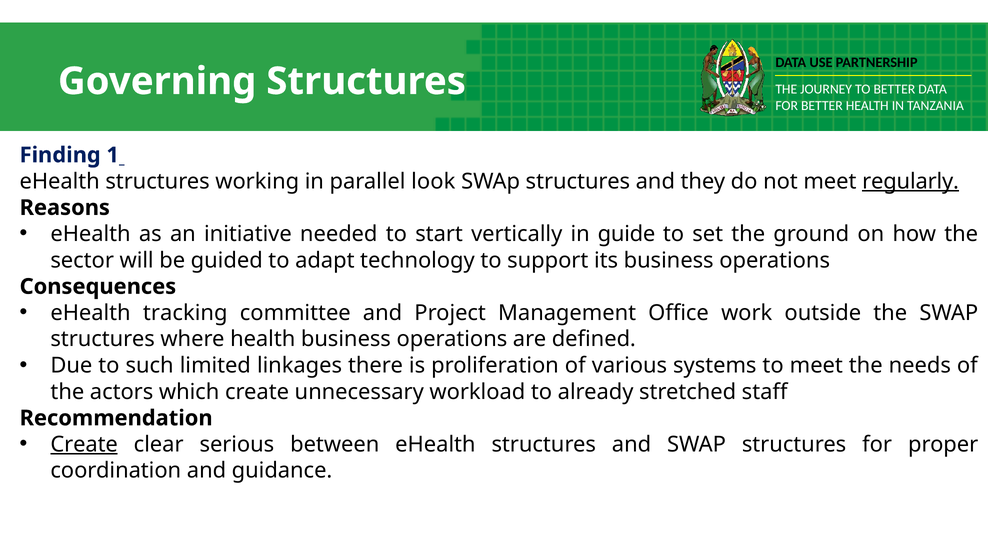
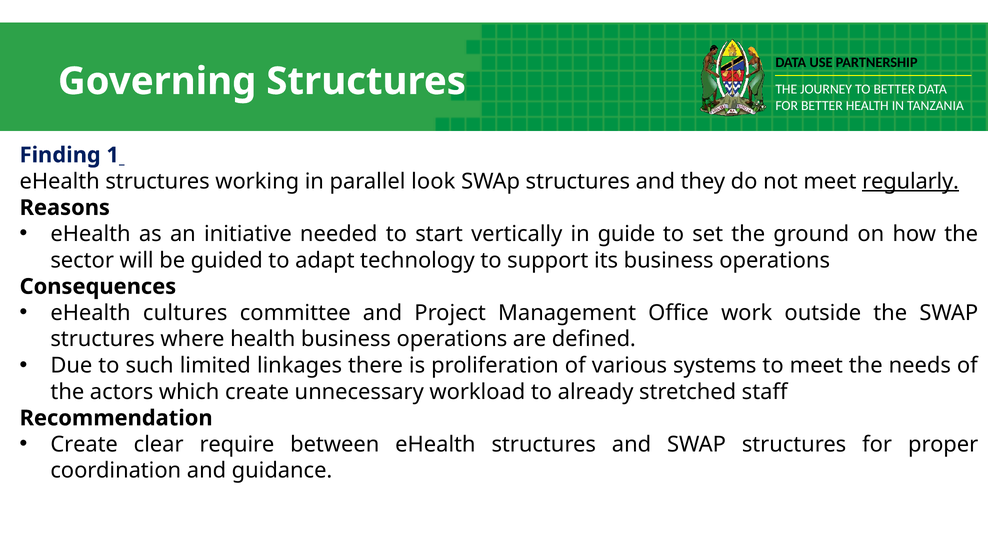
tracking: tracking -> cultures
Create at (84, 444) underline: present -> none
serious: serious -> require
